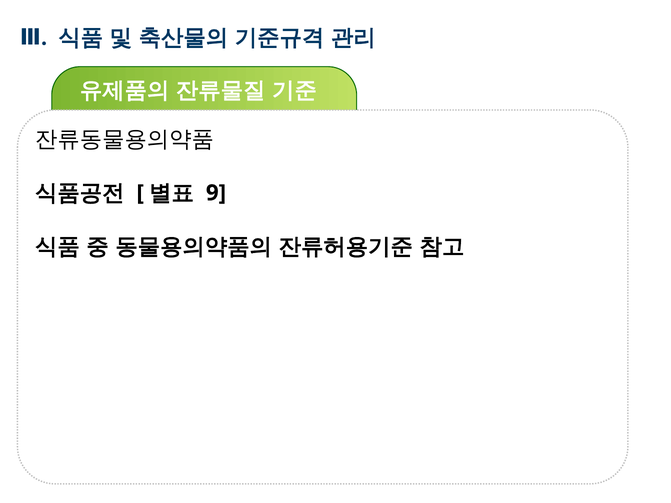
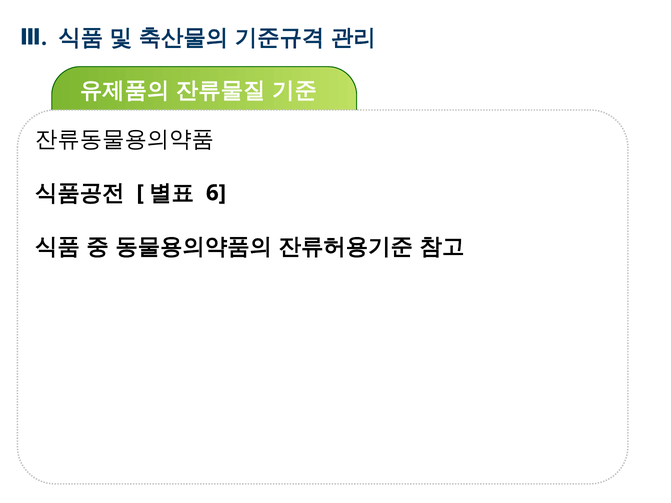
9: 9 -> 6
